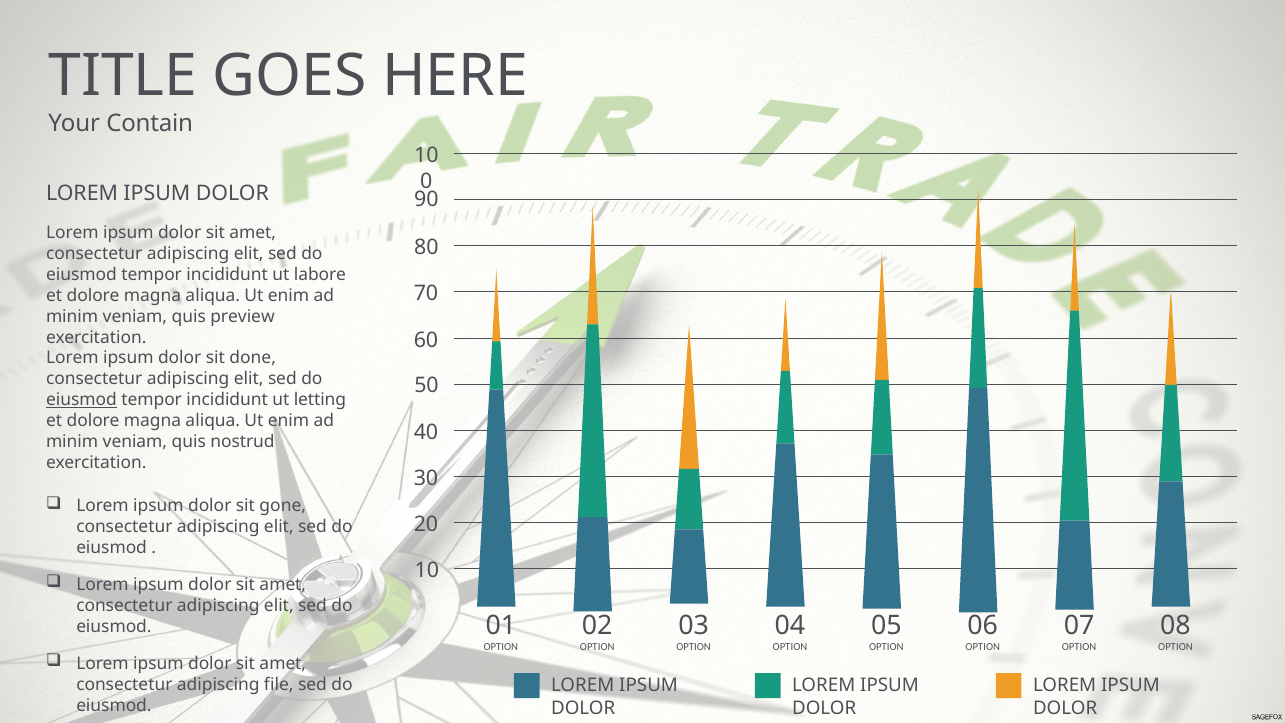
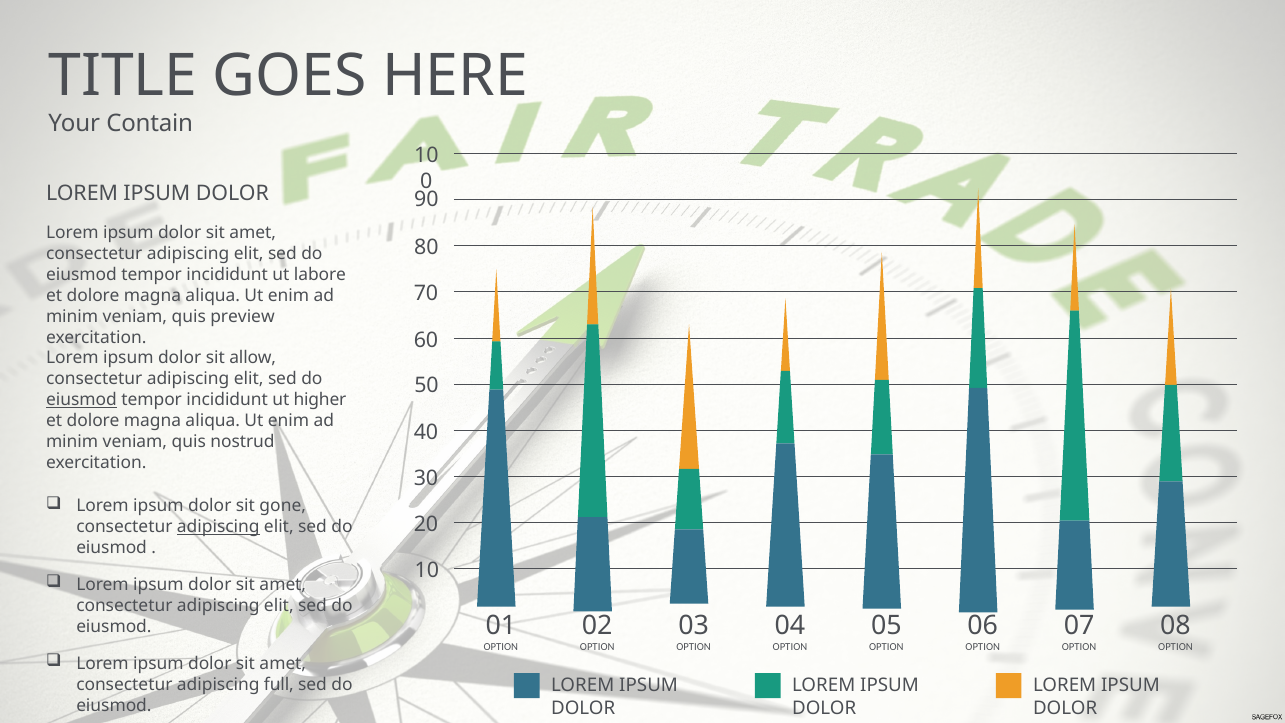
done: done -> allow
letting: letting -> higher
adipiscing at (218, 527) underline: none -> present
file: file -> full
